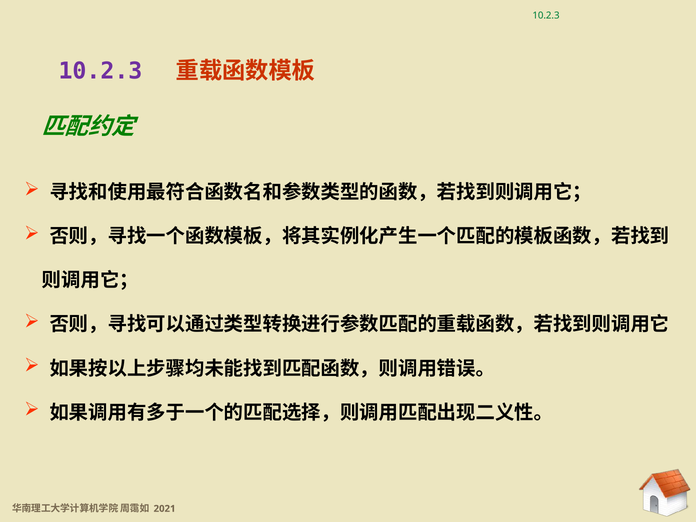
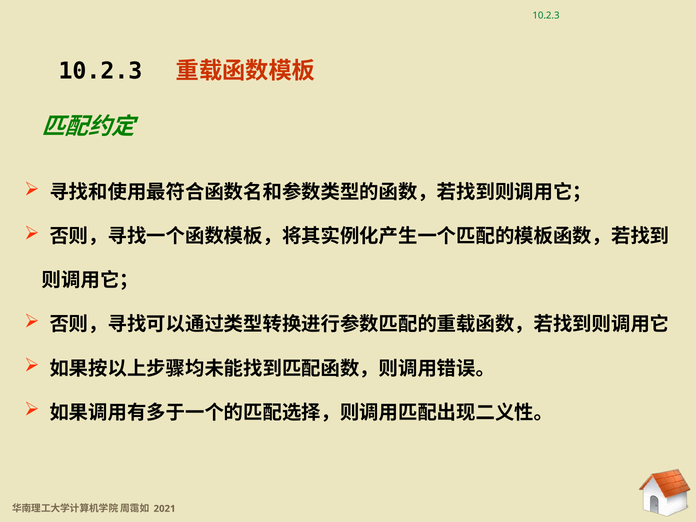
10.2.3 at (100, 71) colour: purple -> black
